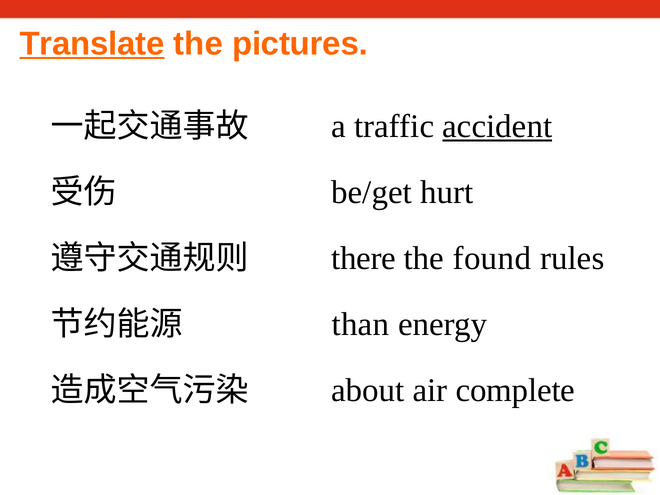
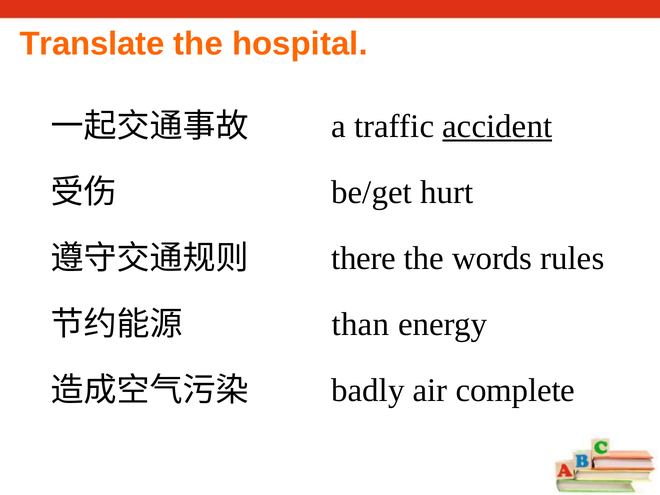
Translate underline: present -> none
pictures: pictures -> hospital
found: found -> words
about: about -> badly
